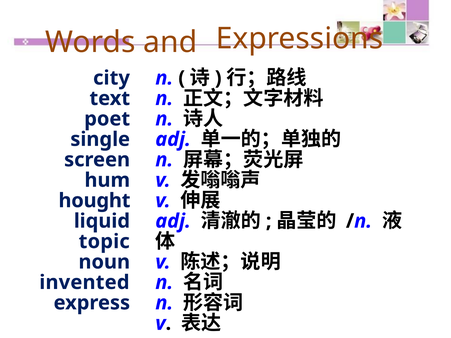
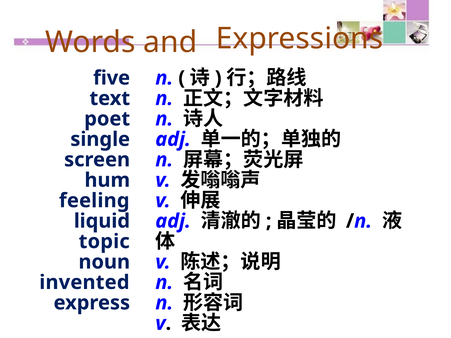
city: city -> five
hought: hought -> feeling
